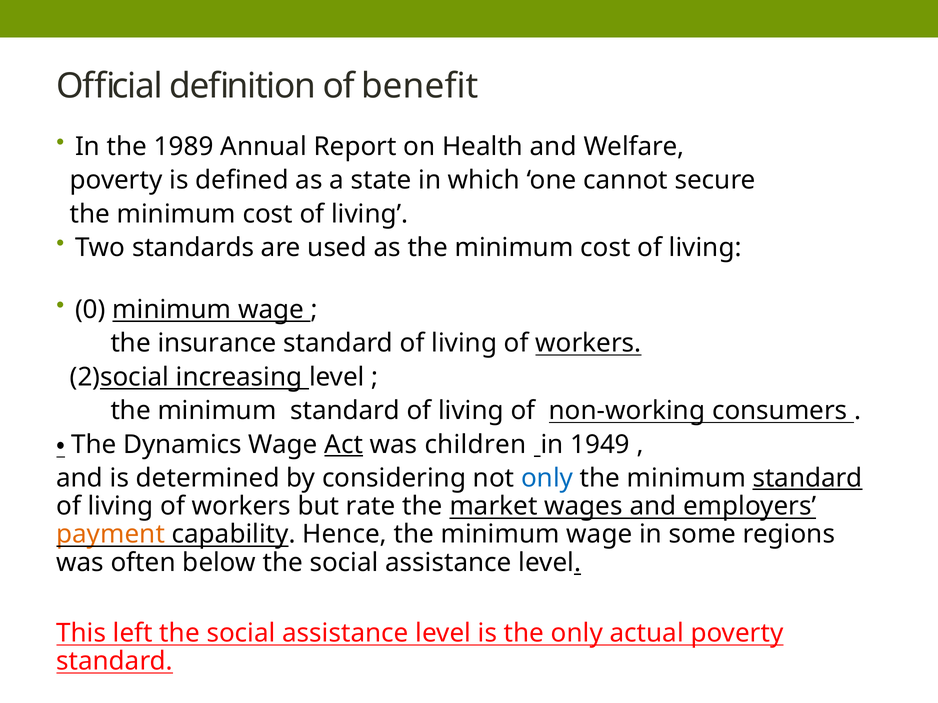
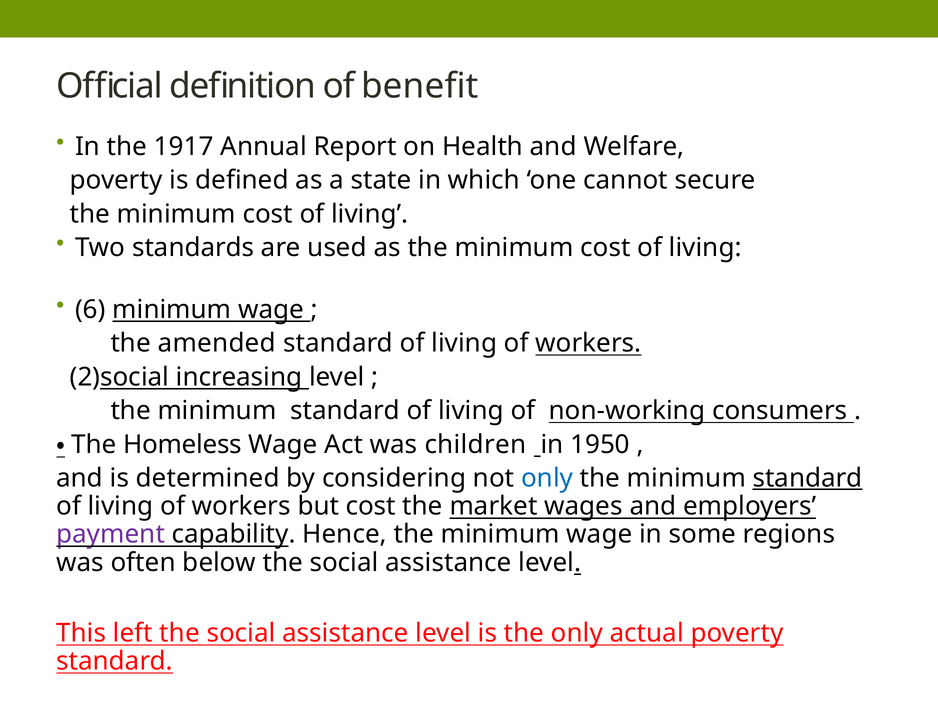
1989: 1989 -> 1917
0: 0 -> 6
insurance: insurance -> amended
Dynamics: Dynamics -> Homeless
Act underline: present -> none
1949: 1949 -> 1950
but rate: rate -> cost
payment colour: orange -> purple
